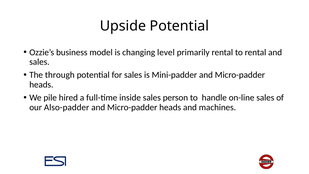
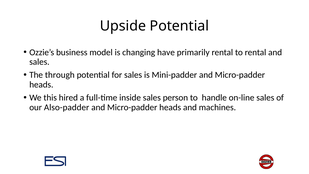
level: level -> have
pile: pile -> this
